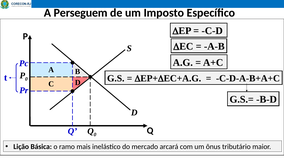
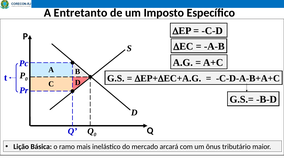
Perseguem: Perseguem -> Entretanto
